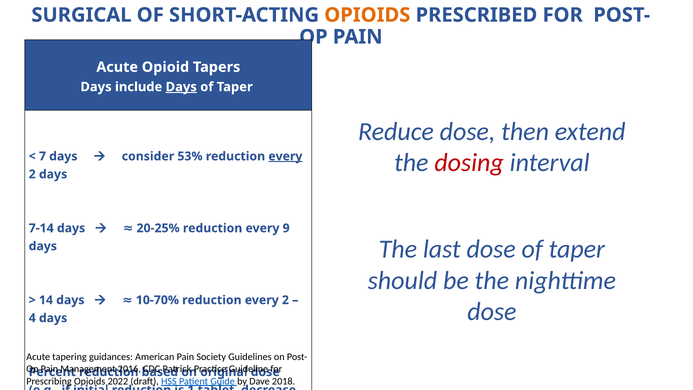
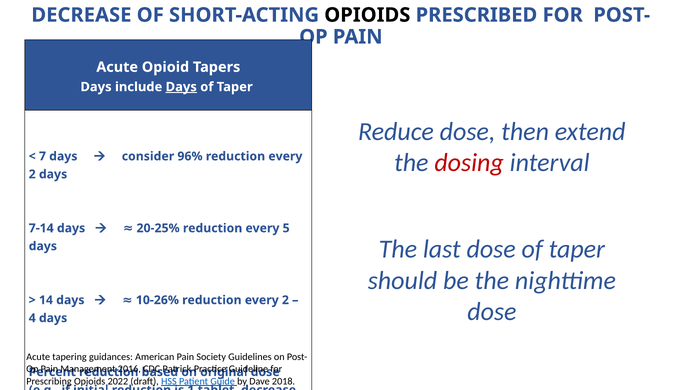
SURGICAL at (81, 15): SURGICAL -> DECREASE
OPIOIDS at (367, 15) colour: orange -> black
53%: 53% -> 96%
every at (285, 156) underline: present -> none
9: 9 -> 5
10-70%: 10-70% -> 10-26%
